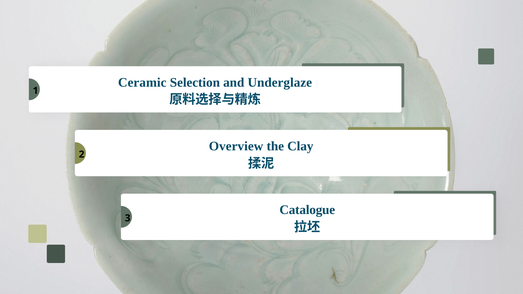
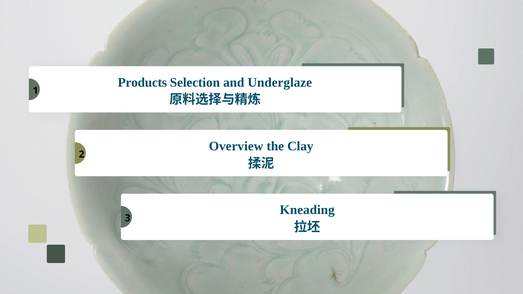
Ceramic: Ceramic -> Products
Catalogue: Catalogue -> Kneading
